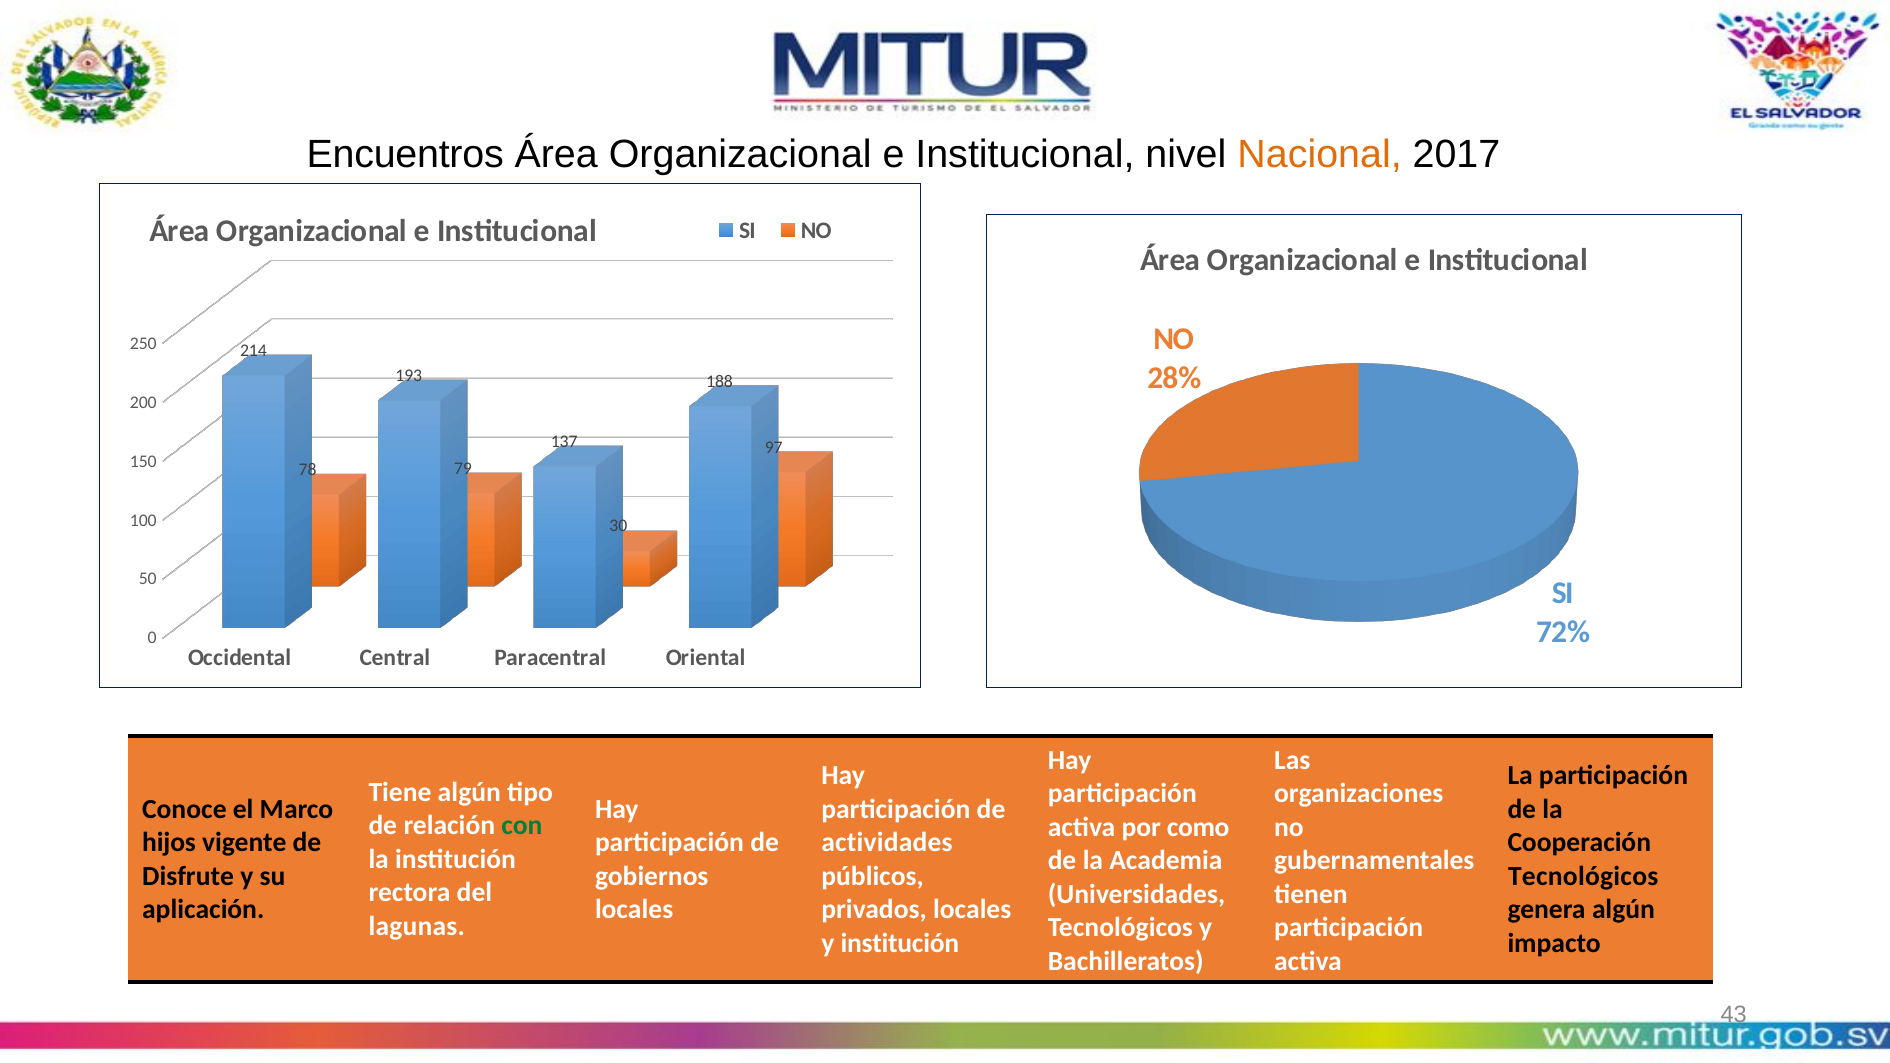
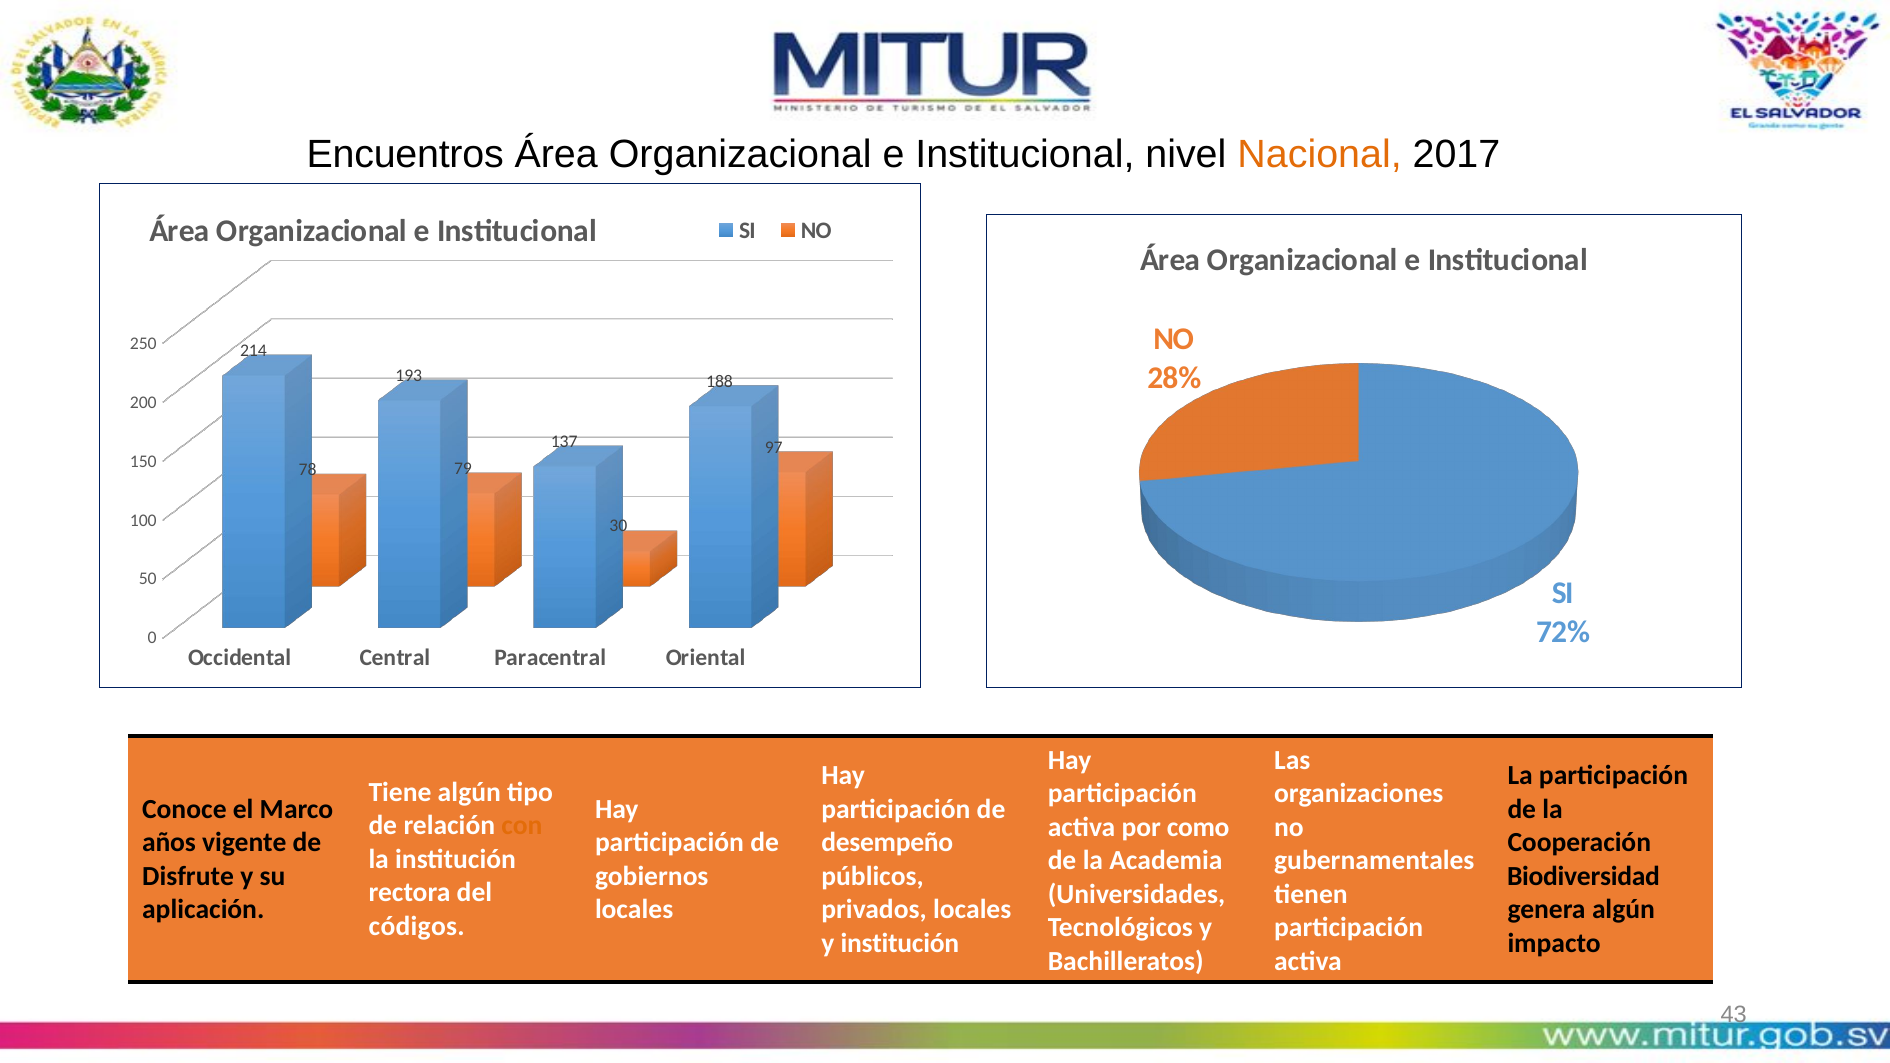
con colour: green -> orange
hijos: hijos -> años
actividades: actividades -> desempeño
Tecnológicos at (1583, 876): Tecnológicos -> Biodiversidad
lagunas: lagunas -> códigos
